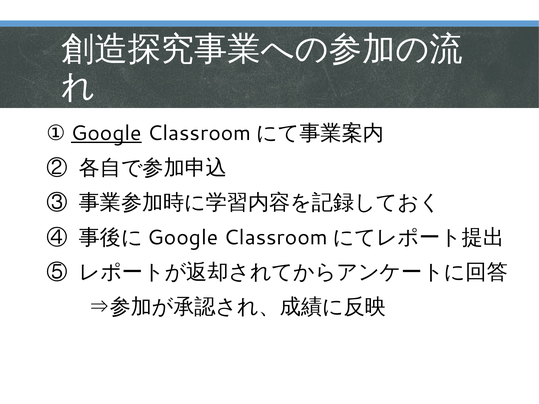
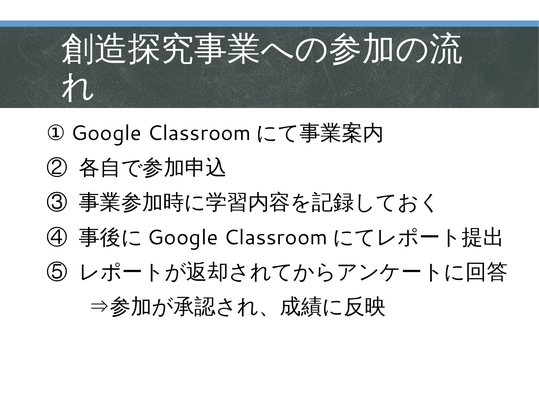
Google underline: present -> none
